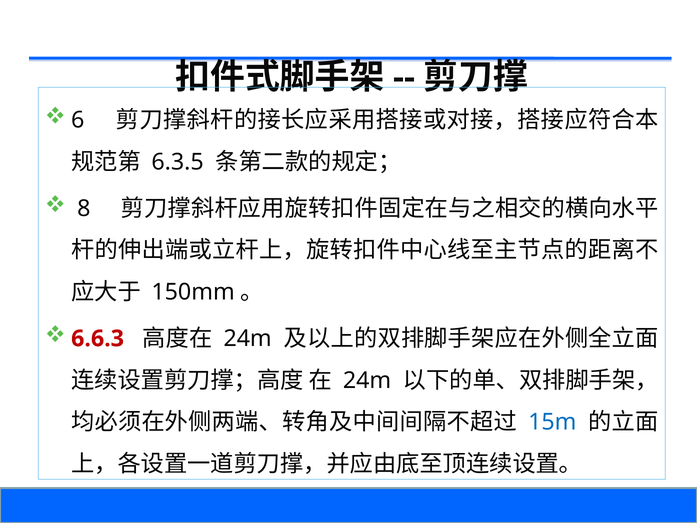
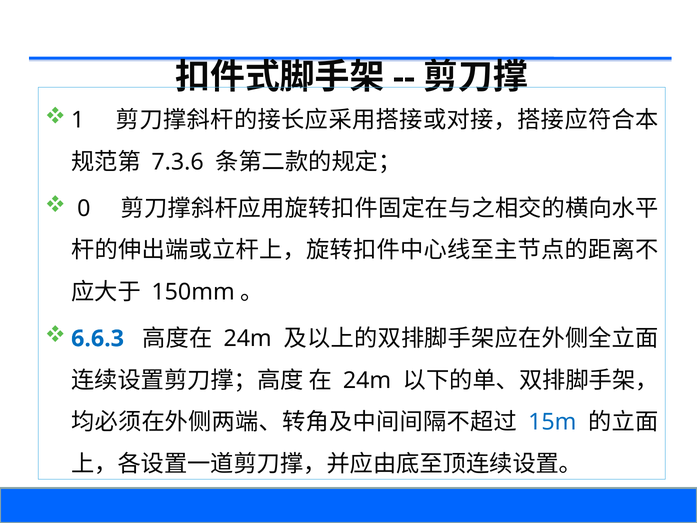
6: 6 -> 1
6.3.5: 6.3.5 -> 7.3.6
8: 8 -> 0
6.6.3 colour: red -> blue
